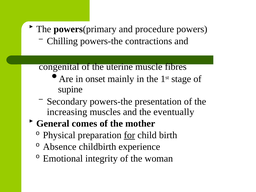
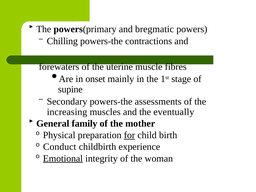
procedure: procedure -> bregmatic
congenital: congenital -> forewaters
presentation: presentation -> assessments
comes: comes -> family
Absence: Absence -> Conduct
Emotional underline: none -> present
